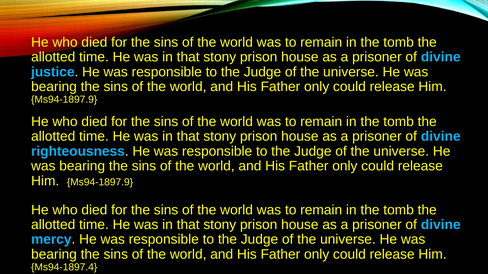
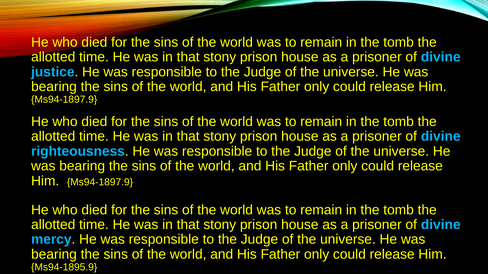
Ms94-1897.4: Ms94-1897.4 -> Ms94-1895.9
